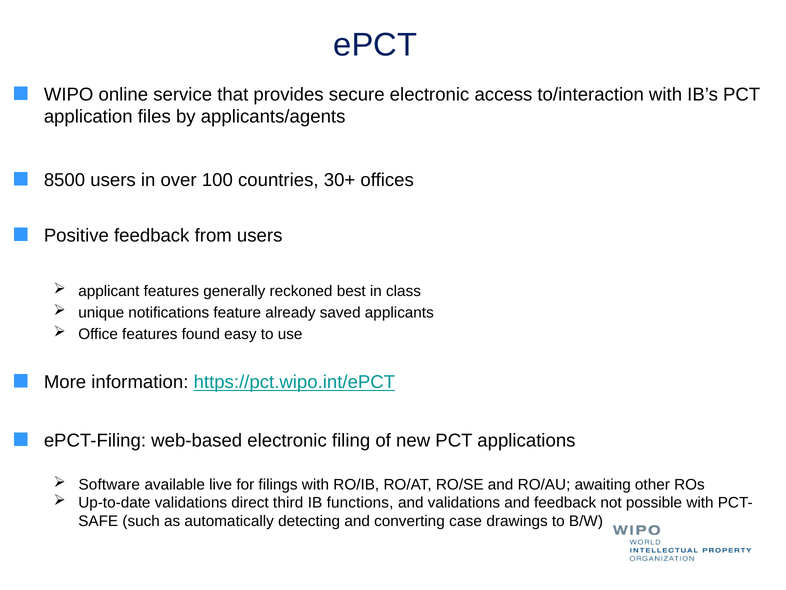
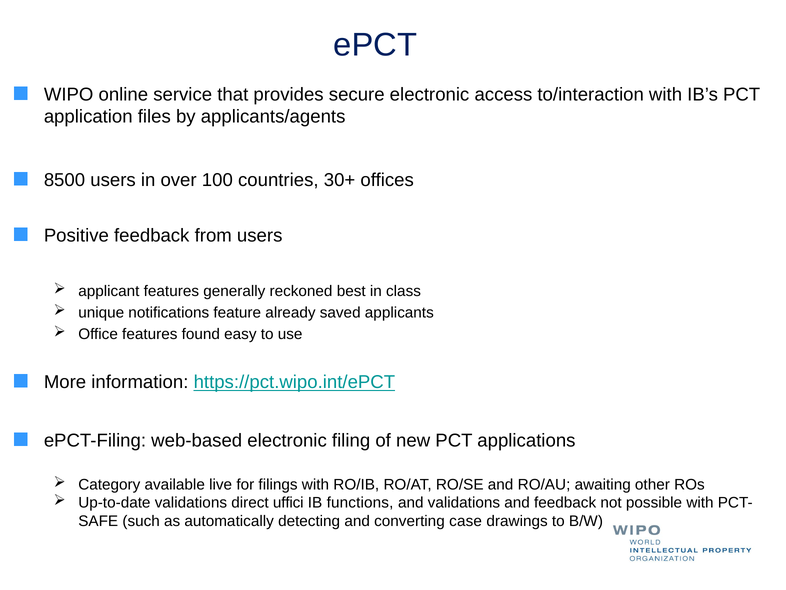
Software: Software -> Category
third: third -> uffici
